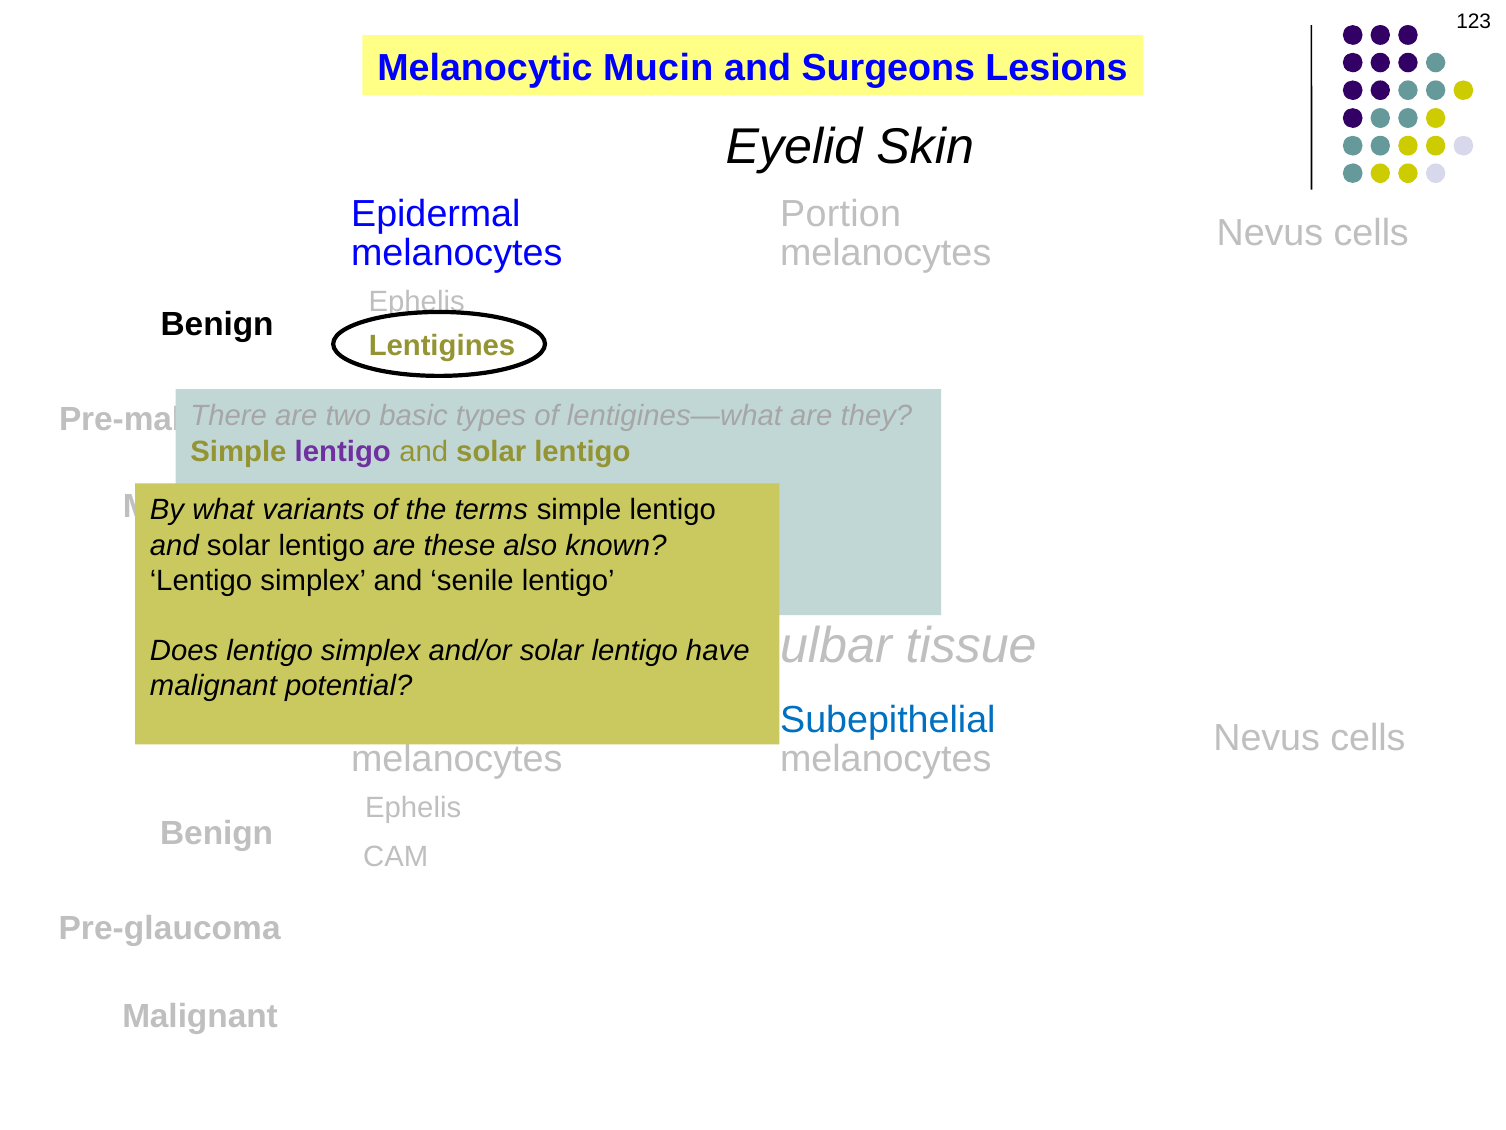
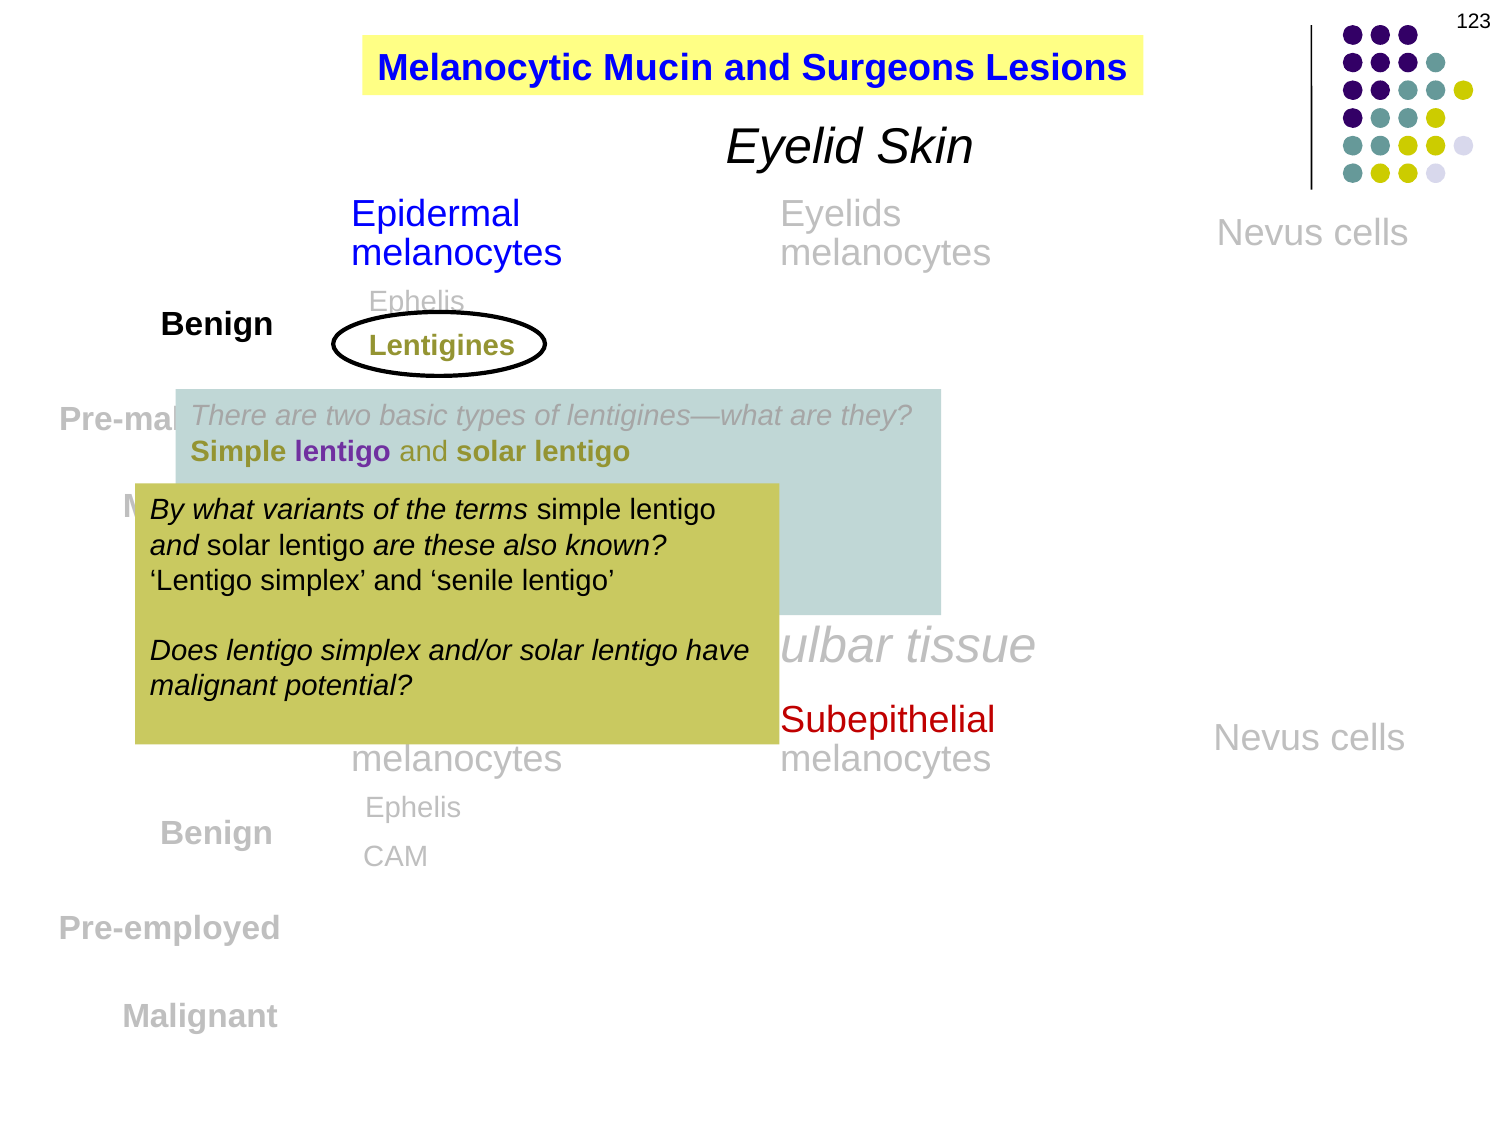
Portion: Portion -> Eyelids
Subepithelial colour: blue -> red
Pre-glaucoma: Pre-glaucoma -> Pre-employed
